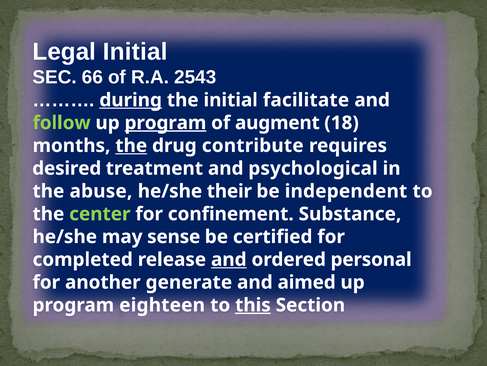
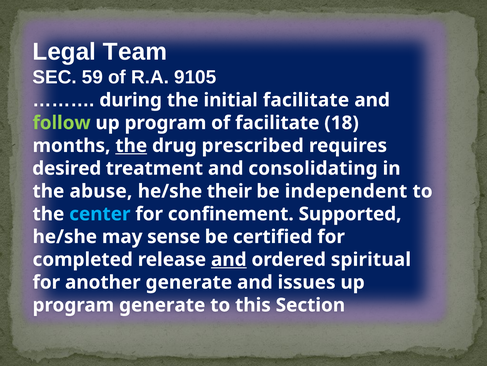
Legal Initial: Initial -> Team
66: 66 -> 59
2543: 2543 -> 9105
during underline: present -> none
program at (165, 123) underline: present -> none
of augment: augment -> facilitate
contribute: contribute -> prescribed
psychological: psychological -> consolidating
center colour: light green -> light blue
Substance: Substance -> Supported
personal: personal -> spiritual
aimed: aimed -> issues
program eighteen: eighteen -> generate
this underline: present -> none
